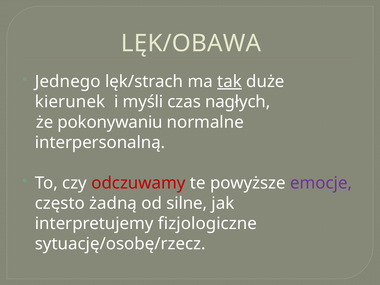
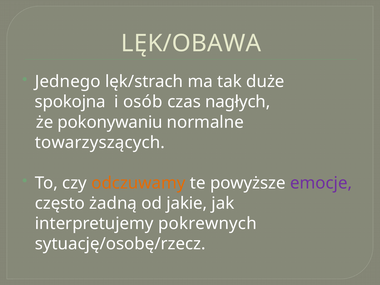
tak underline: present -> none
kierunek: kierunek -> spokojna
myśli: myśli -> osób
interpersonalną: interpersonalną -> towarzyszących
odczuwamy colour: red -> orange
silne: silne -> jakie
fizjologiczne: fizjologiczne -> pokrewnych
